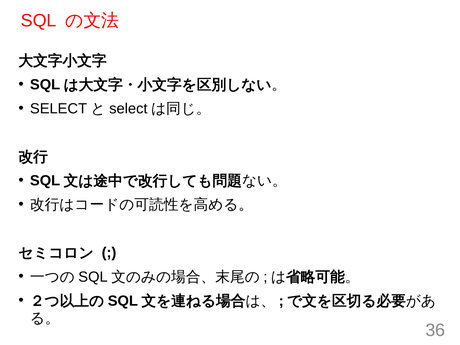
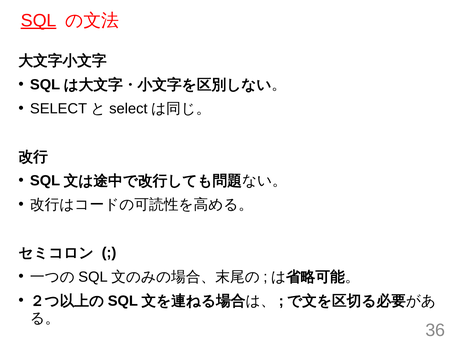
SQL underline: none -> present
